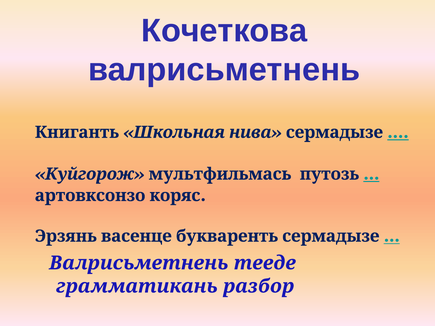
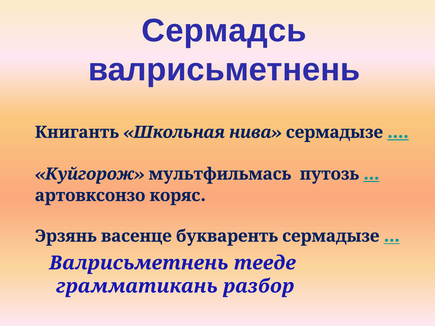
Кочеткова: Кочеткова -> Сермадсь
